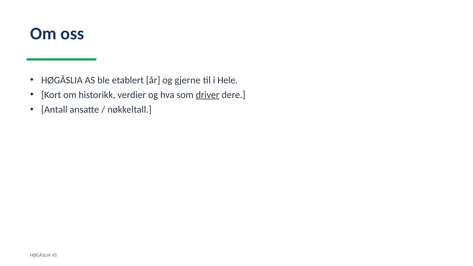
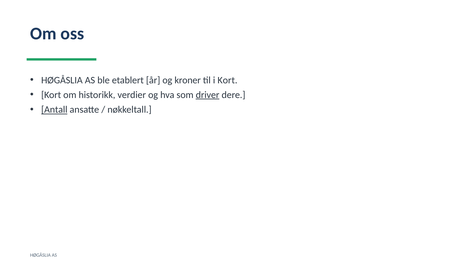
gjerne: gjerne -> kroner
i Hele: Hele -> Kort
Antall underline: none -> present
